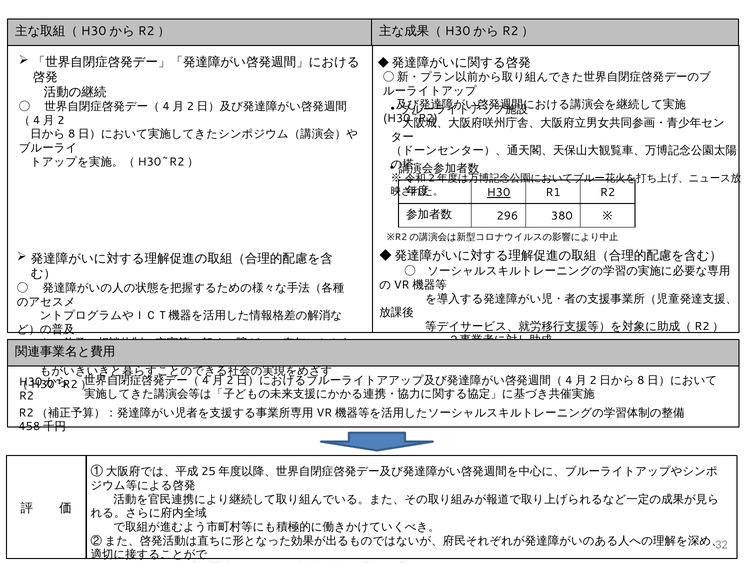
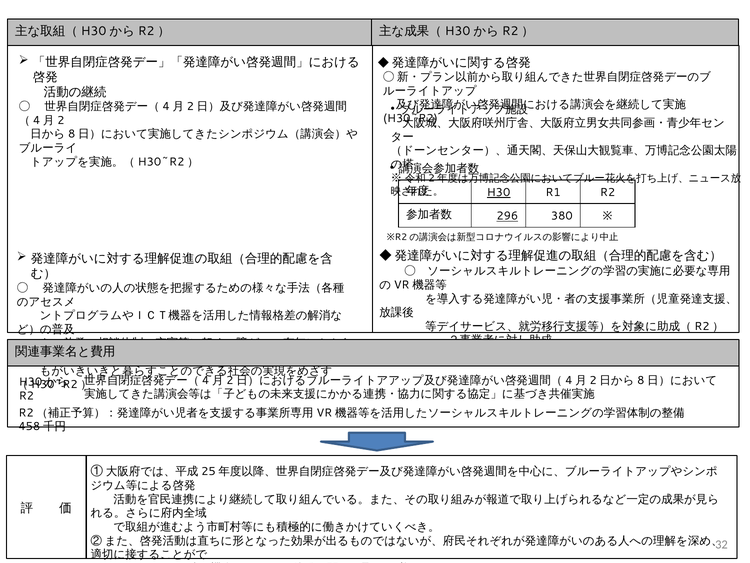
296 underline: none -> present
